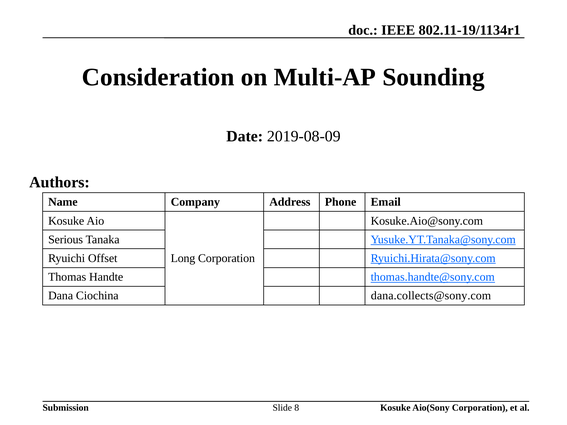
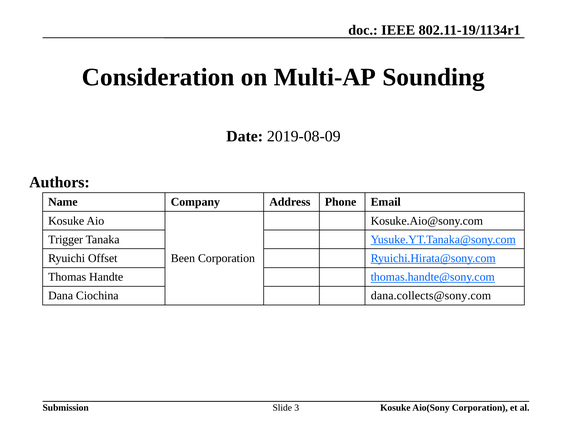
Serious: Serious -> Trigger
Long: Long -> Been
8: 8 -> 3
